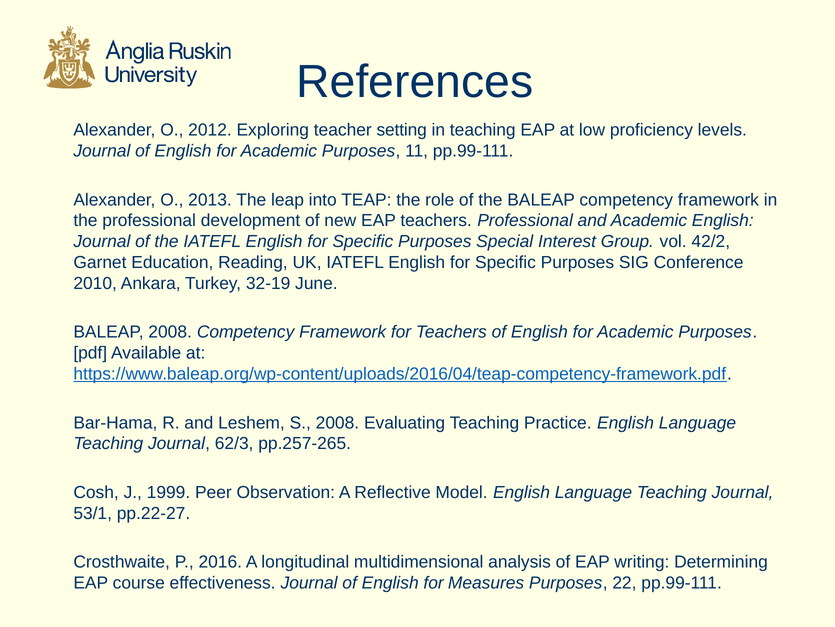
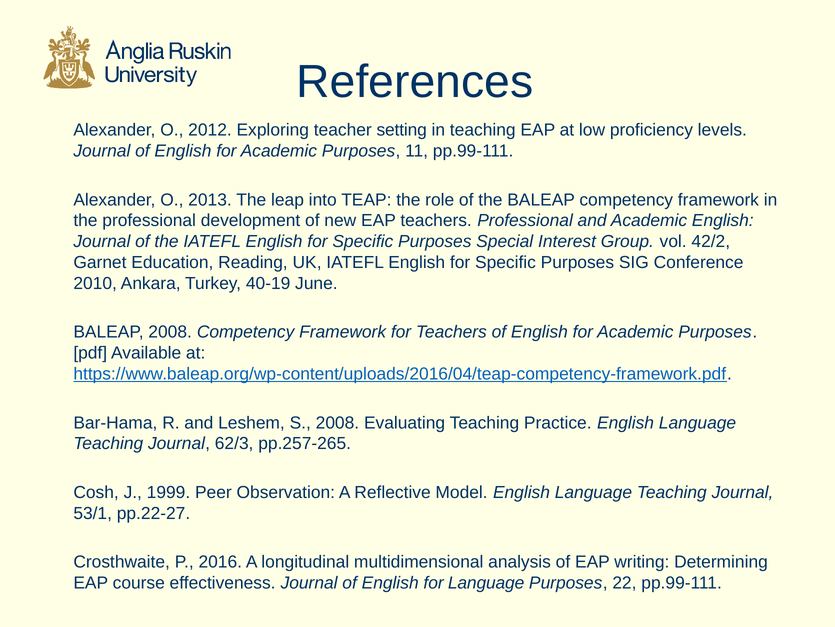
32-19: 32-19 -> 40-19
for Measures: Measures -> Language
